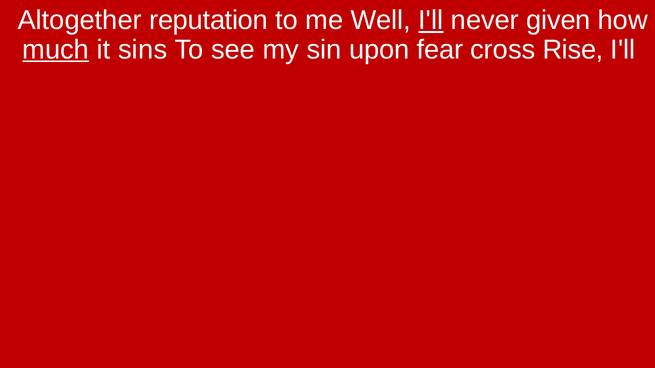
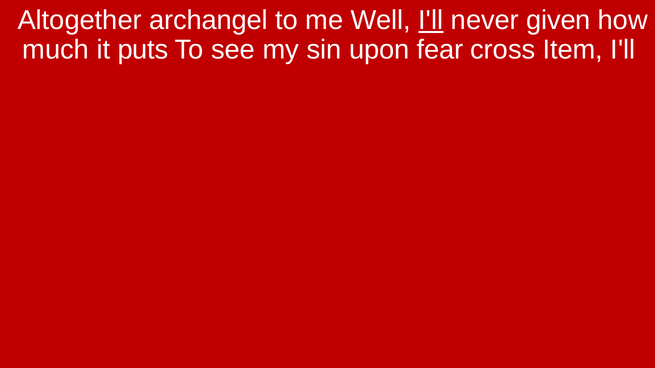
reputation: reputation -> archangel
much underline: present -> none
sins: sins -> puts
Rise: Rise -> Item
